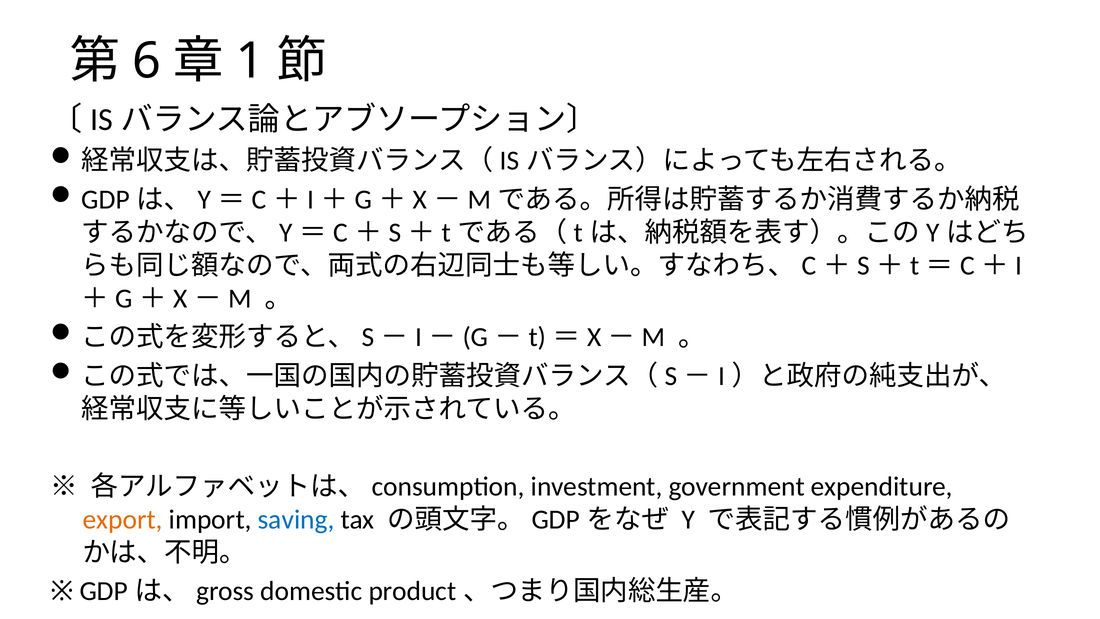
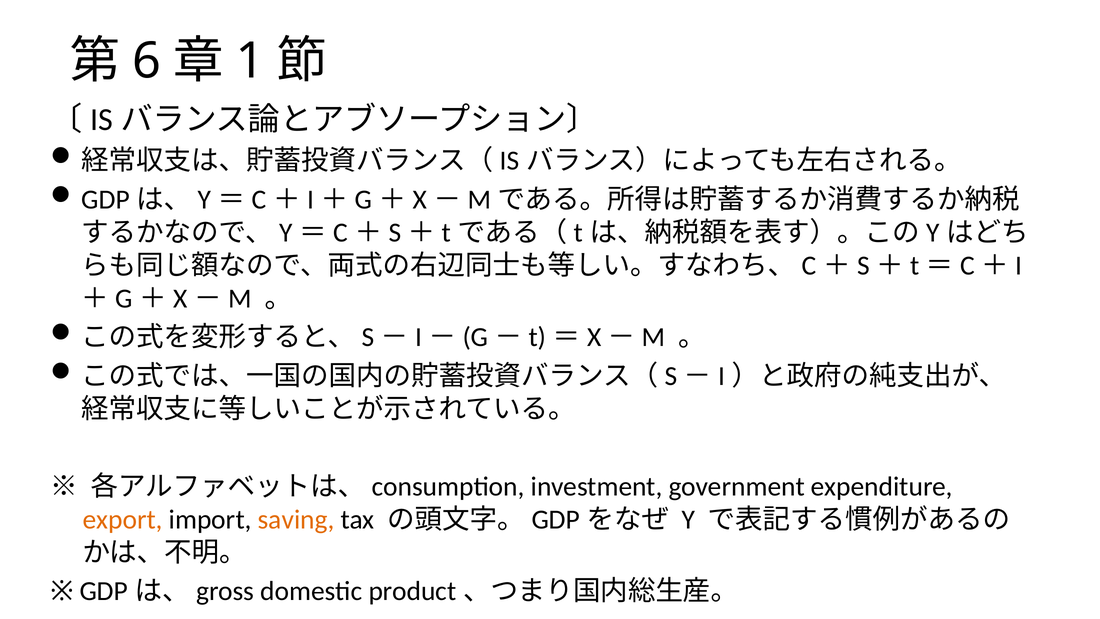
saving colour: blue -> orange
